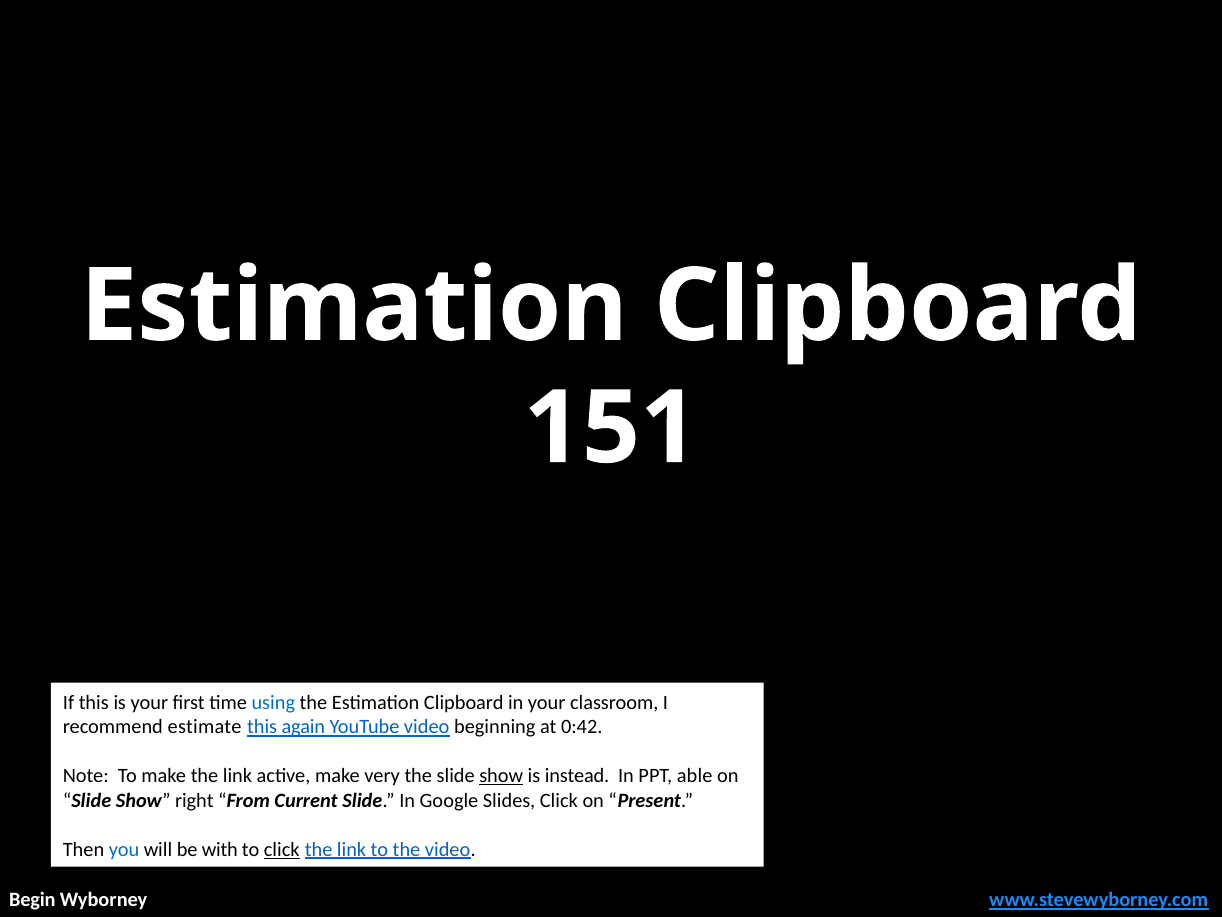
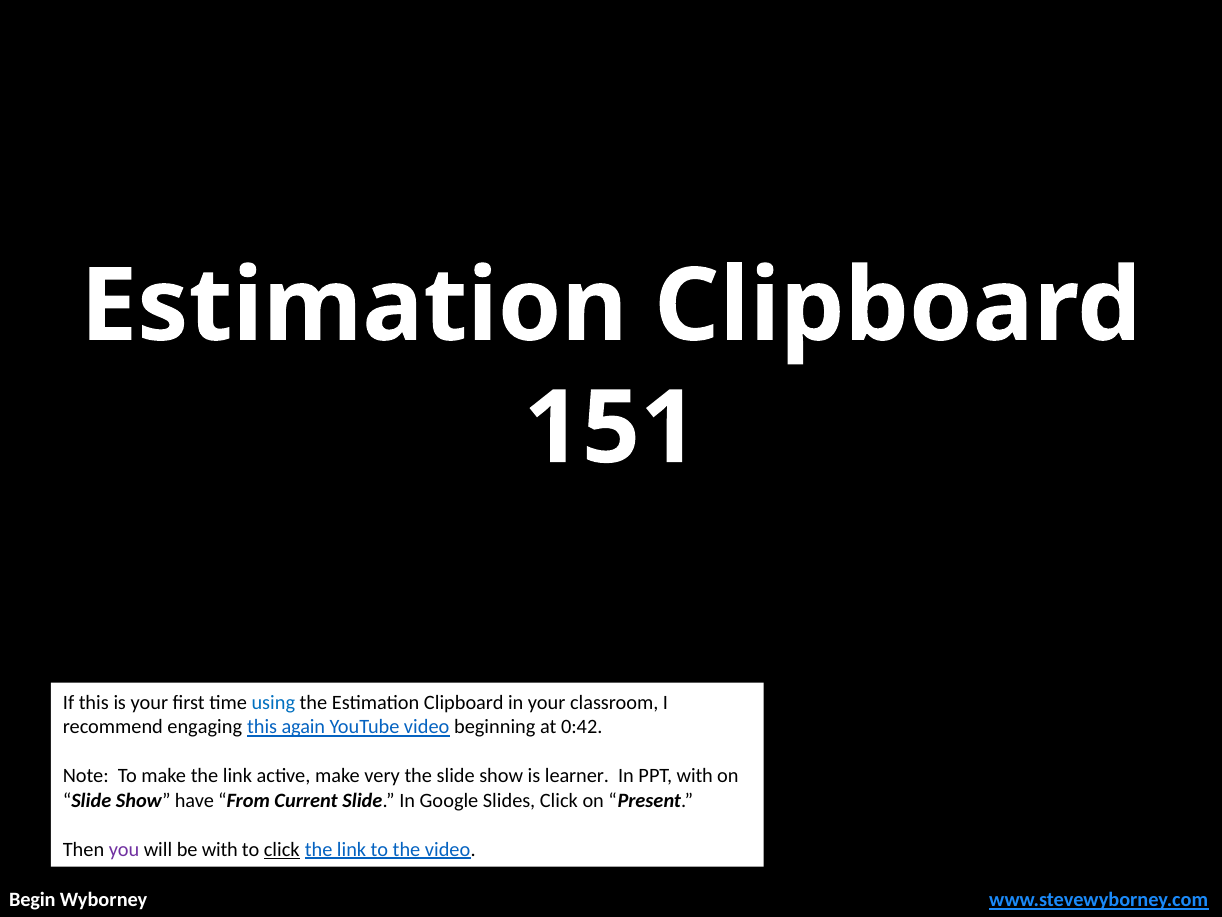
estimate: estimate -> engaging
show at (501, 776) underline: present -> none
instead: instead -> learner
PPT able: able -> with
right: right -> have
you colour: blue -> purple
